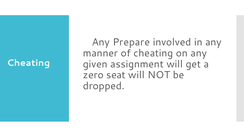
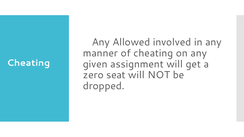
Prepare: Prepare -> Allowed
